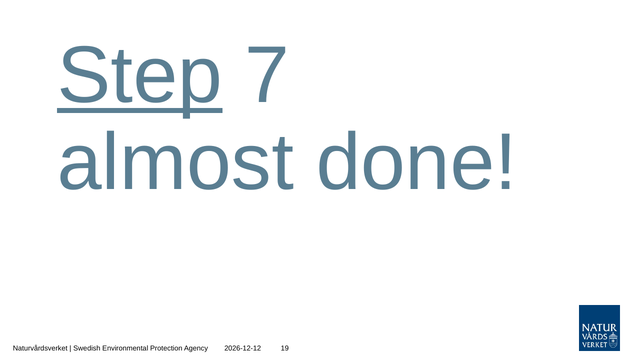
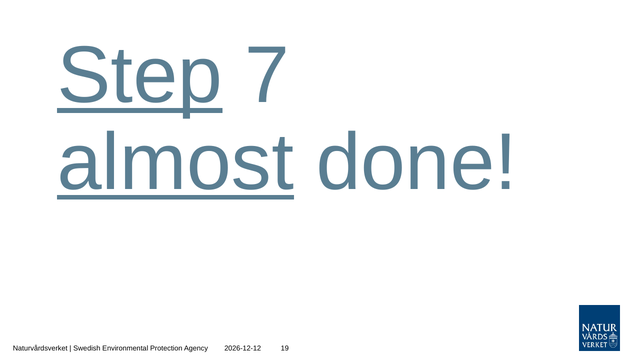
almost underline: none -> present
